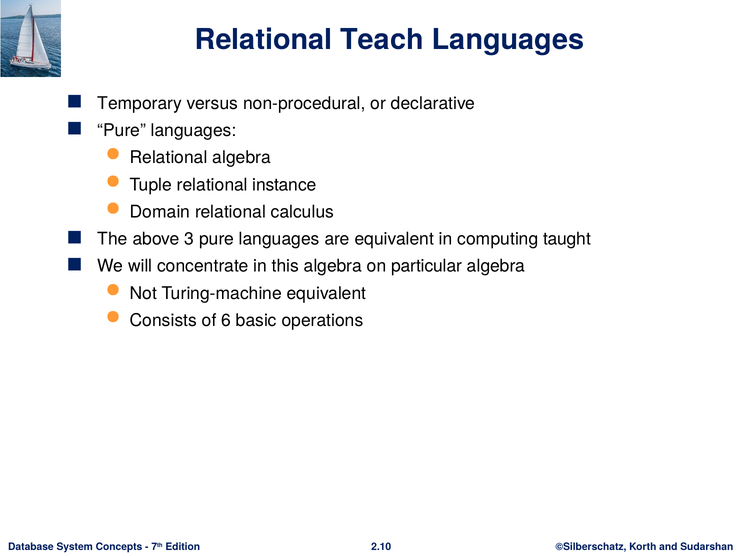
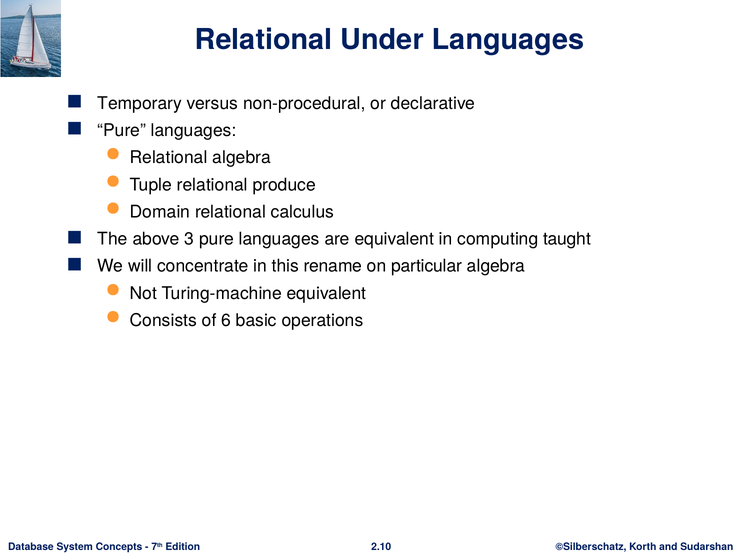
Teach: Teach -> Under
instance: instance -> produce
this algebra: algebra -> rename
